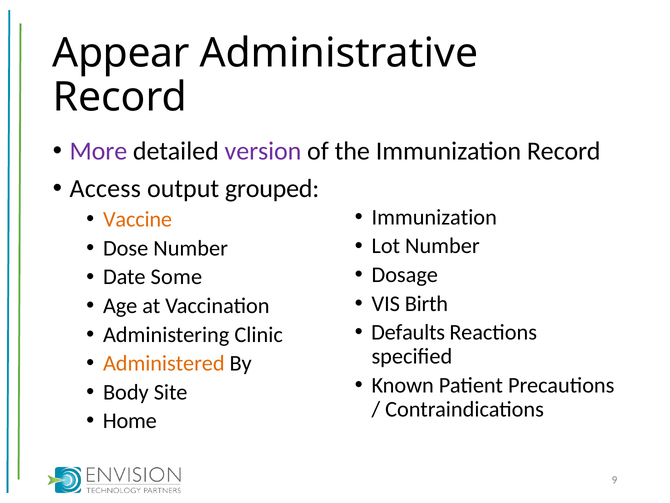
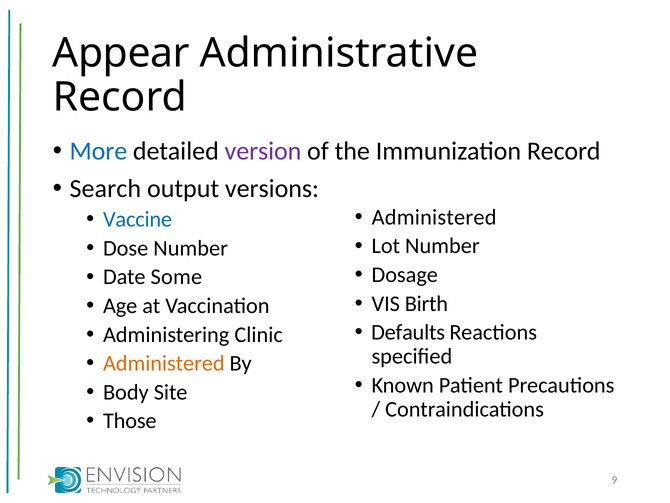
More colour: purple -> blue
Access: Access -> Search
grouped: grouped -> versions
Immunization at (434, 217): Immunization -> Administered
Vaccine colour: orange -> blue
Home: Home -> Those
